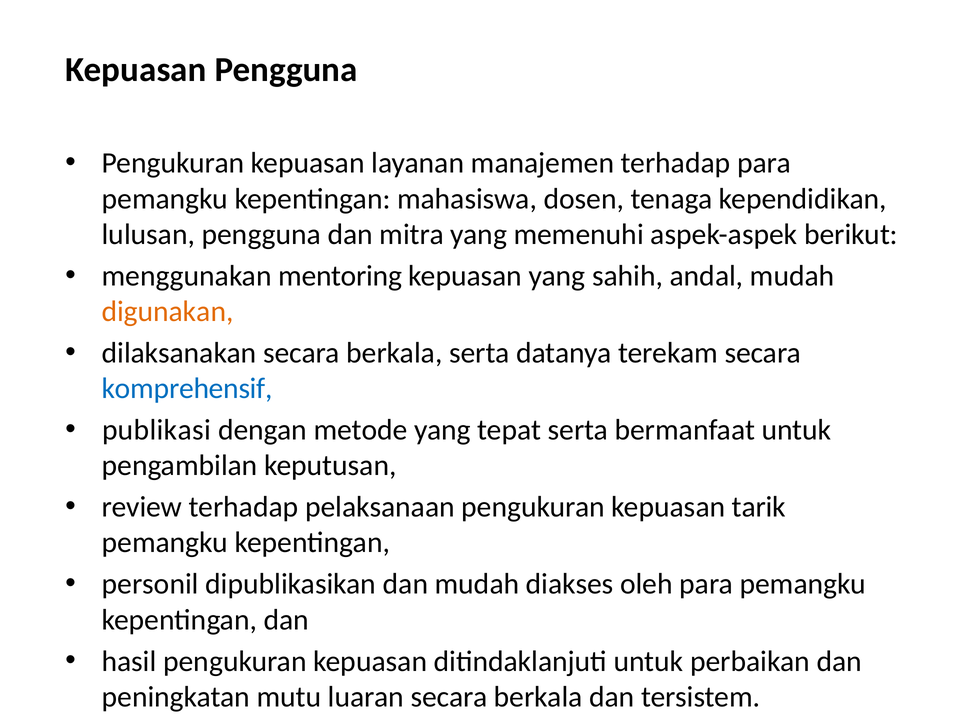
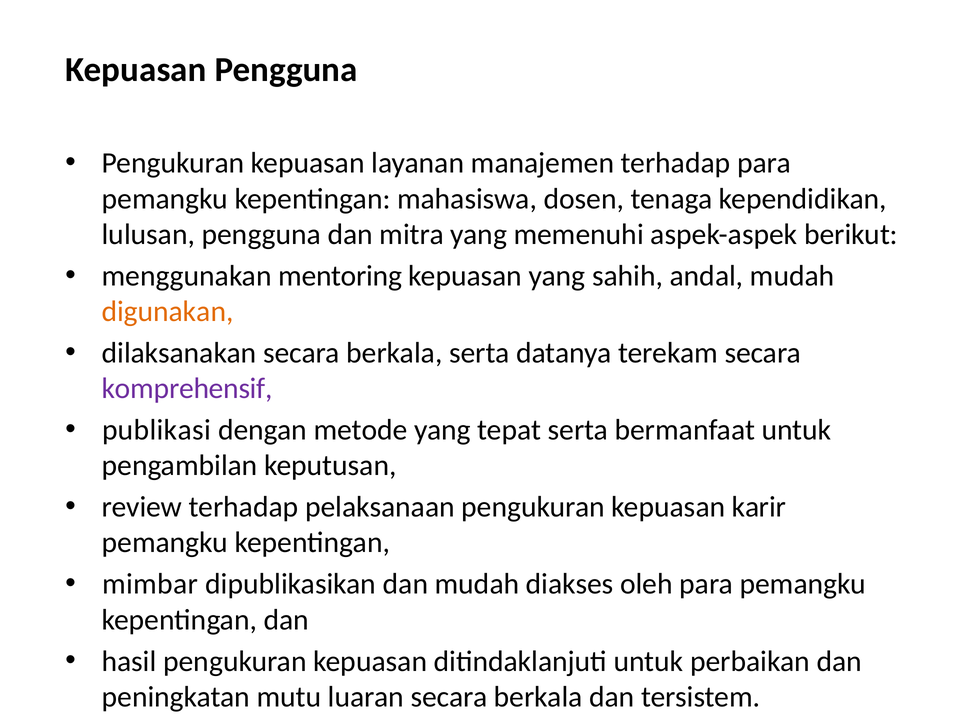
komprehensif colour: blue -> purple
tarik: tarik -> karir
personil: personil -> mimbar
